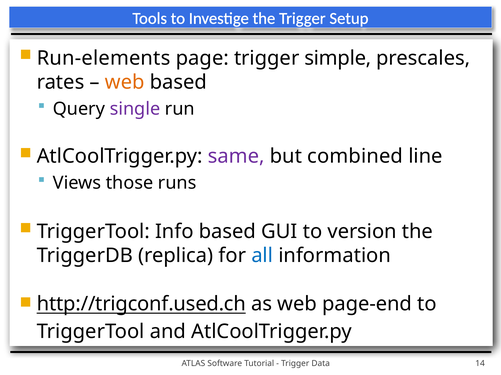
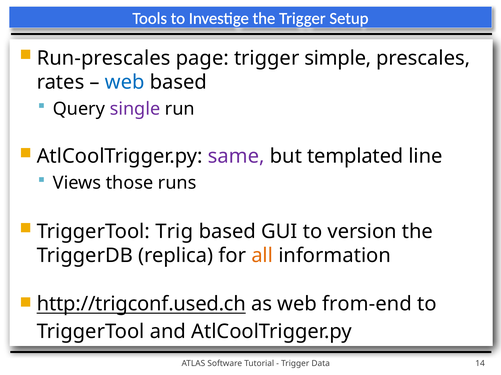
Run-elements: Run-elements -> Run-prescales
web at (125, 82) colour: orange -> blue
combined: combined -> templated
Info: Info -> Trig
all colour: blue -> orange
page-end: page-end -> from-end
